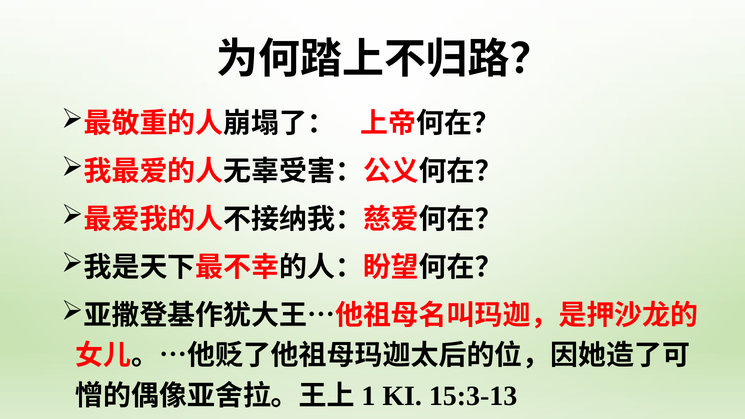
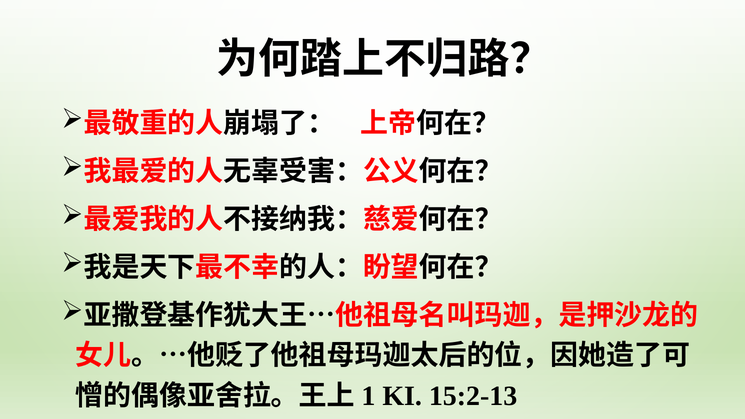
15:3-13: 15:3-13 -> 15:2-13
